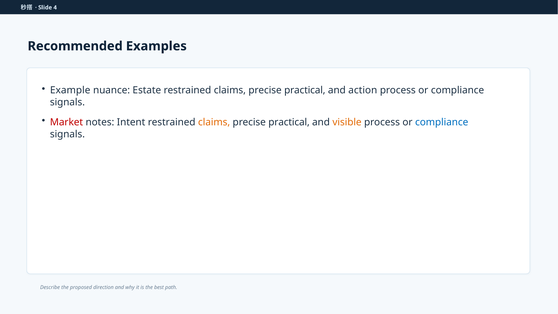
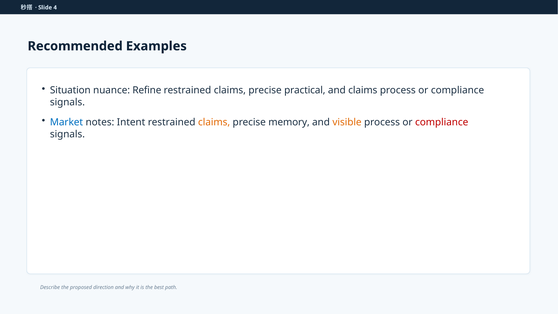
Example: Example -> Situation
Estate: Estate -> Refine
and action: action -> claims
Market colour: red -> blue
practical at (289, 122): practical -> memory
compliance at (442, 122) colour: blue -> red
